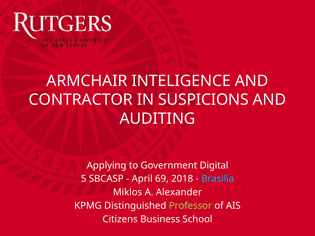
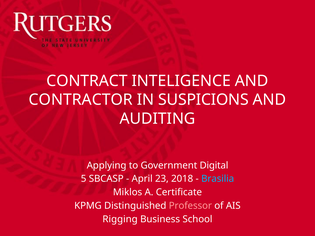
ARMCHAIR: ARMCHAIR -> CONTRACT
69: 69 -> 23
Alexander: Alexander -> Certificate
Professor colour: light green -> pink
Citizens: Citizens -> Rigging
